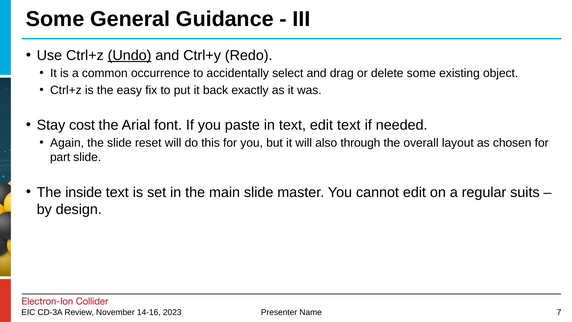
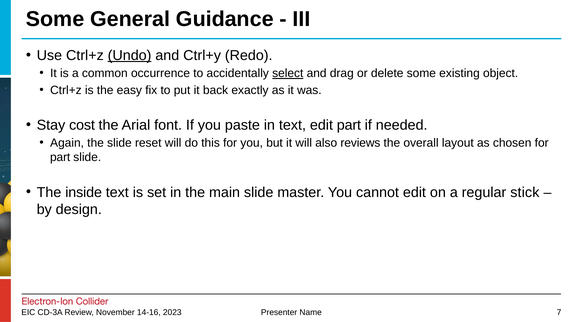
select underline: none -> present
edit text: text -> part
through: through -> reviews
suits: suits -> stick
